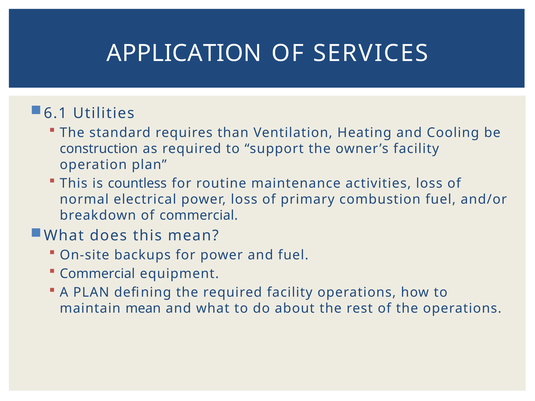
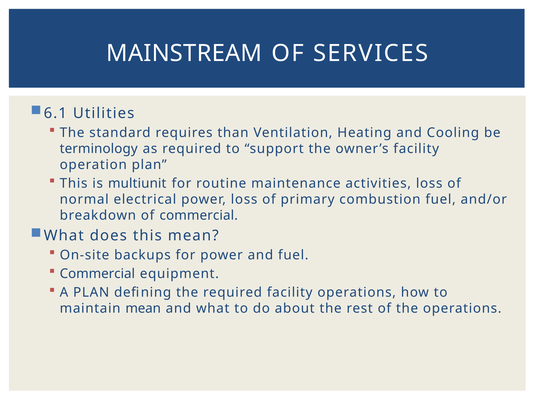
APPLICATION: APPLICATION -> MAINSTREAM
construction: construction -> terminology
countless: countless -> multiunit
